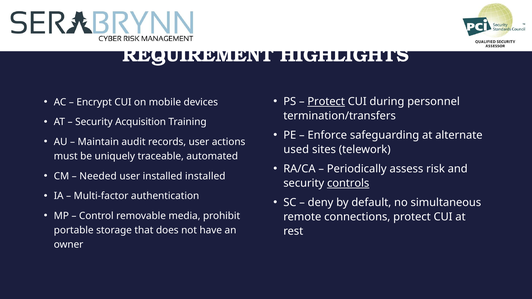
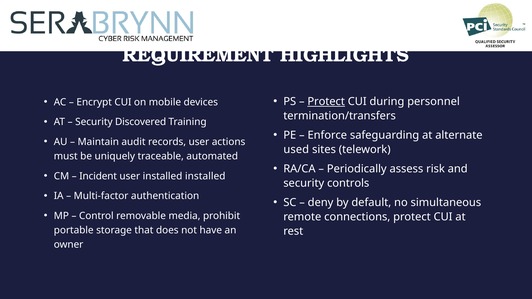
Acquisition: Acquisition -> Discovered
Needed: Needed -> Incident
controls underline: present -> none
